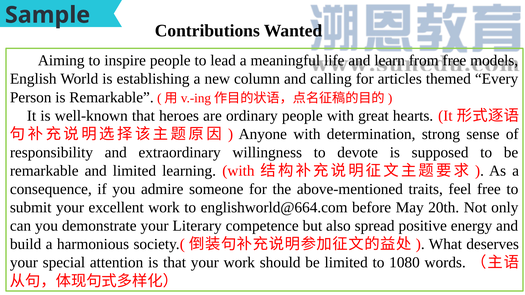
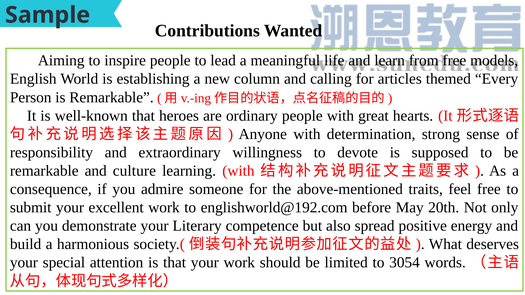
and limited: limited -> culture
englishworld@664.com: englishworld@664.com -> englishworld@192.com
1080: 1080 -> 3054
